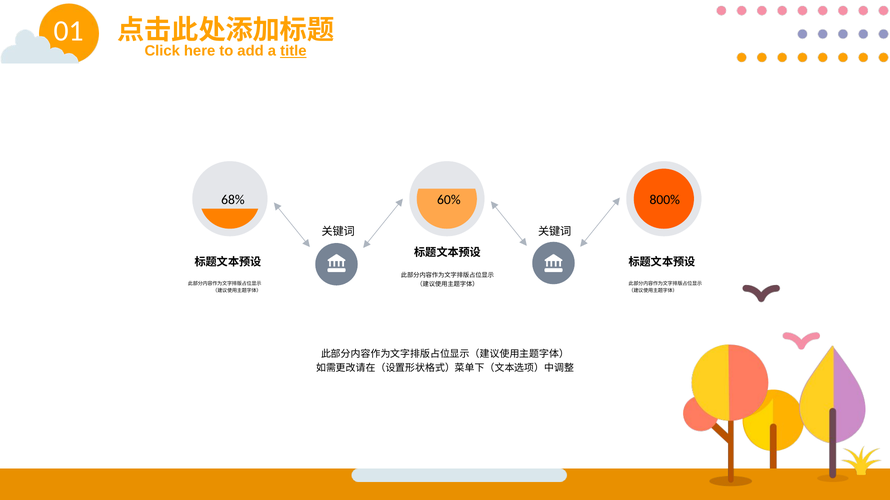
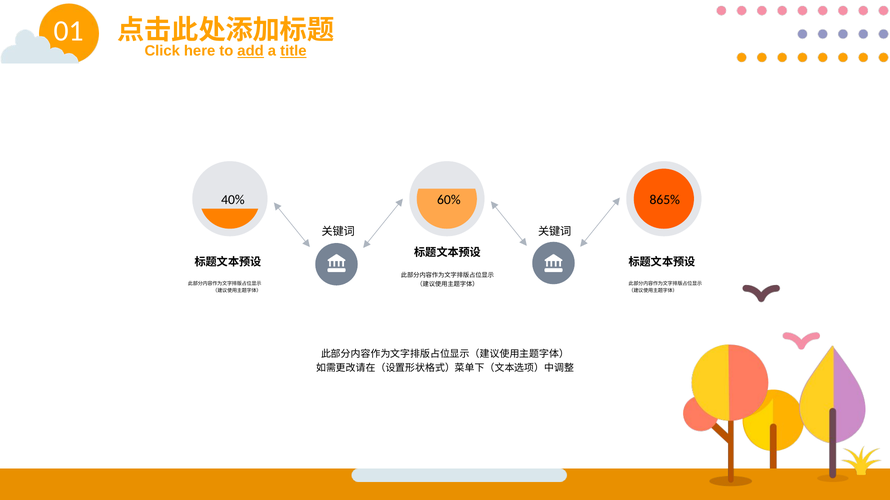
add underline: none -> present
68%: 68% -> 40%
800%: 800% -> 865%
